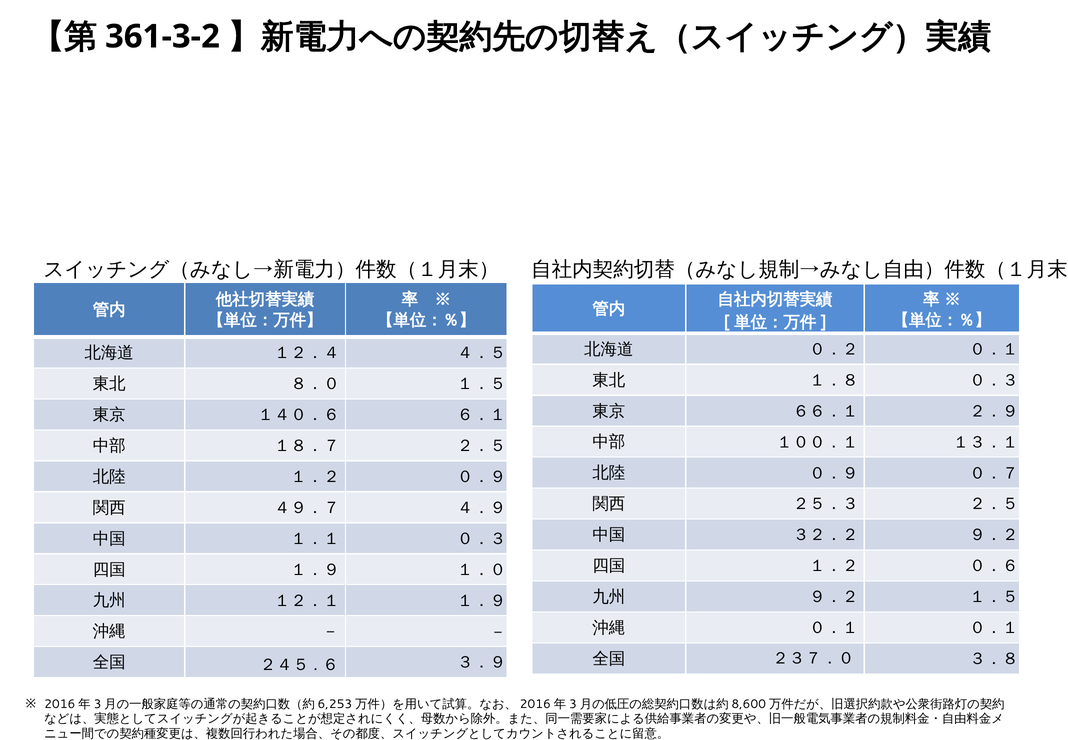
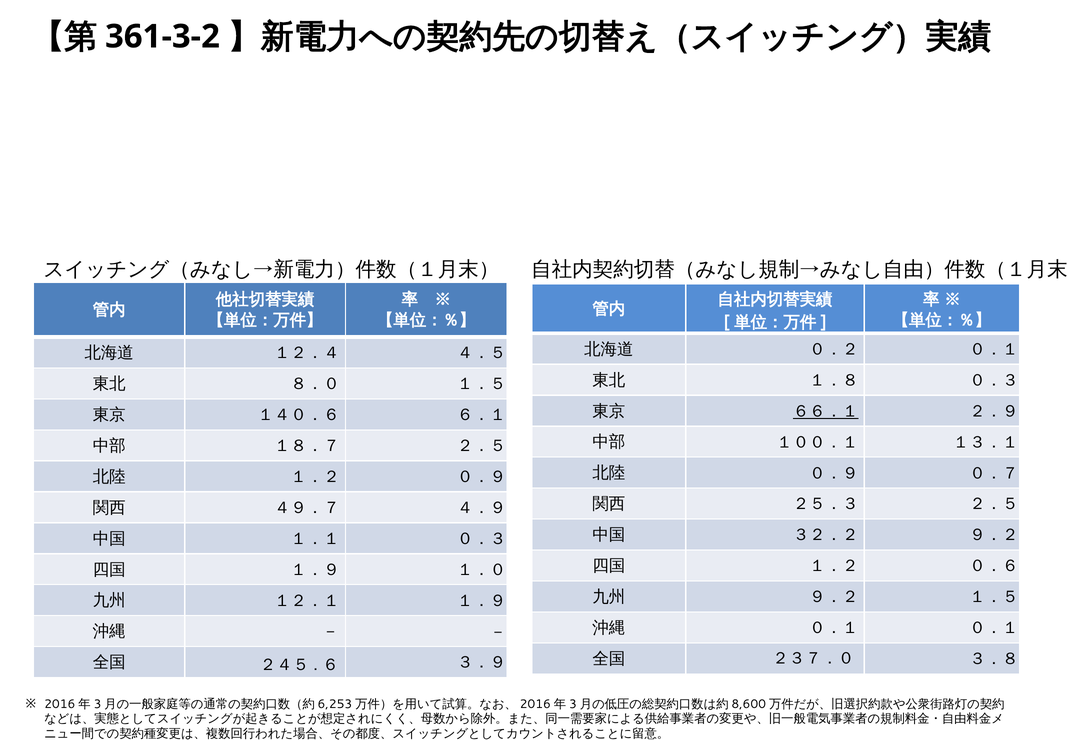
６６．１ underline: none -> present
